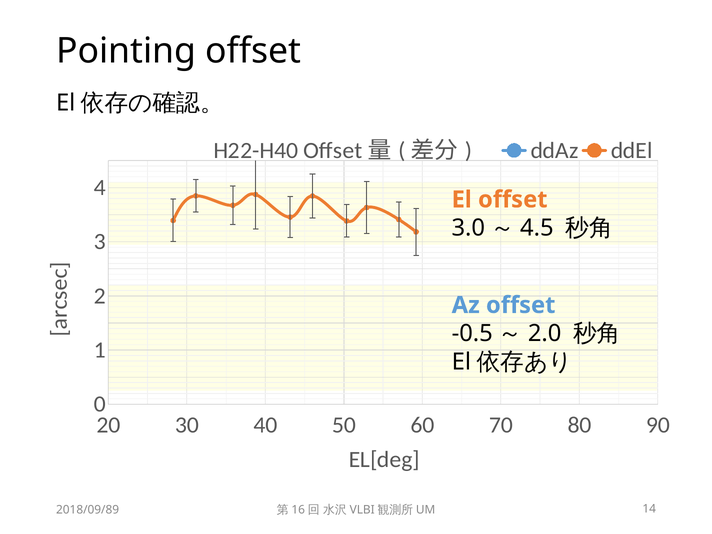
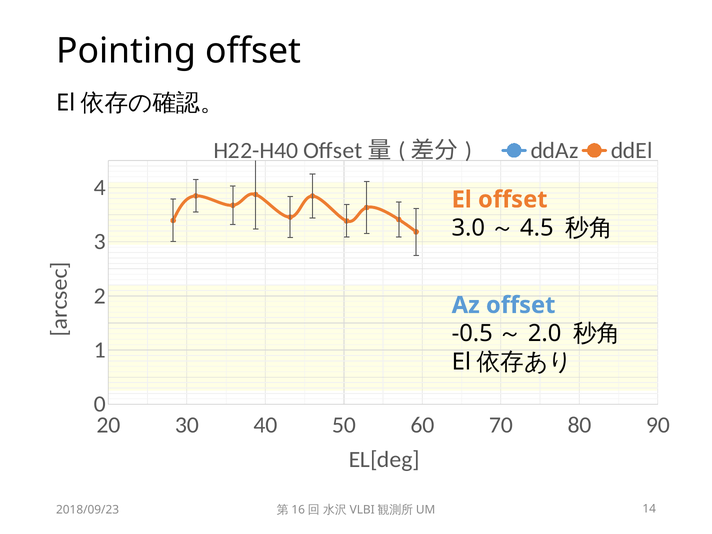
2018/09/89: 2018/09/89 -> 2018/09/23
